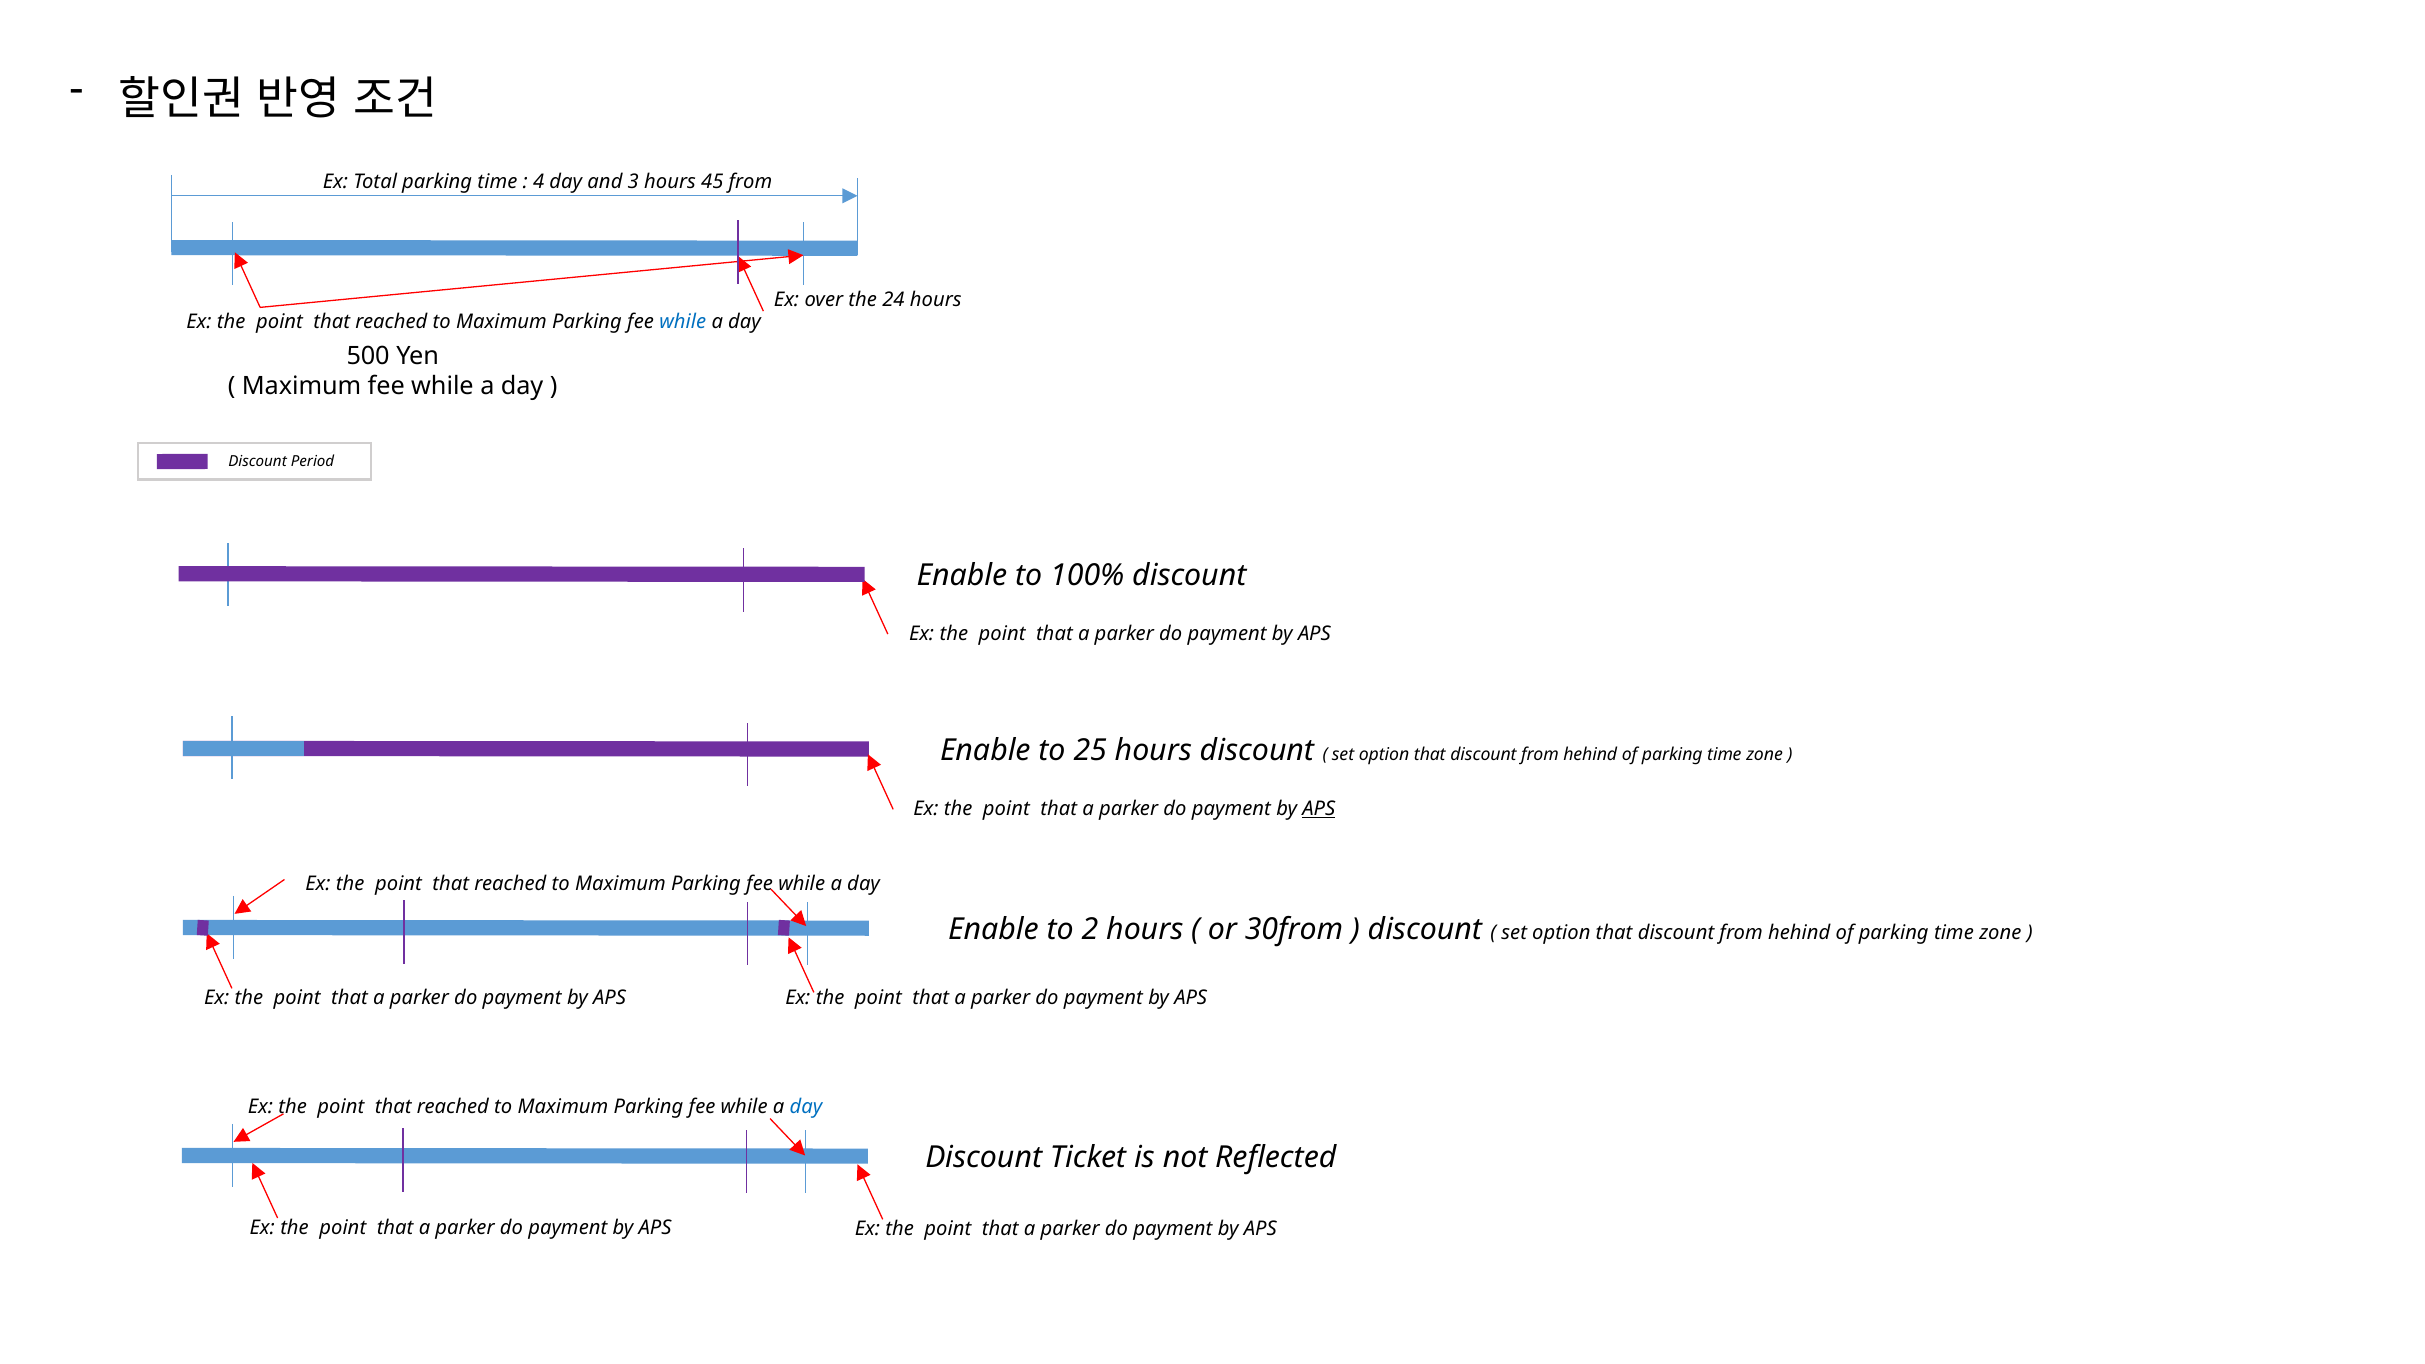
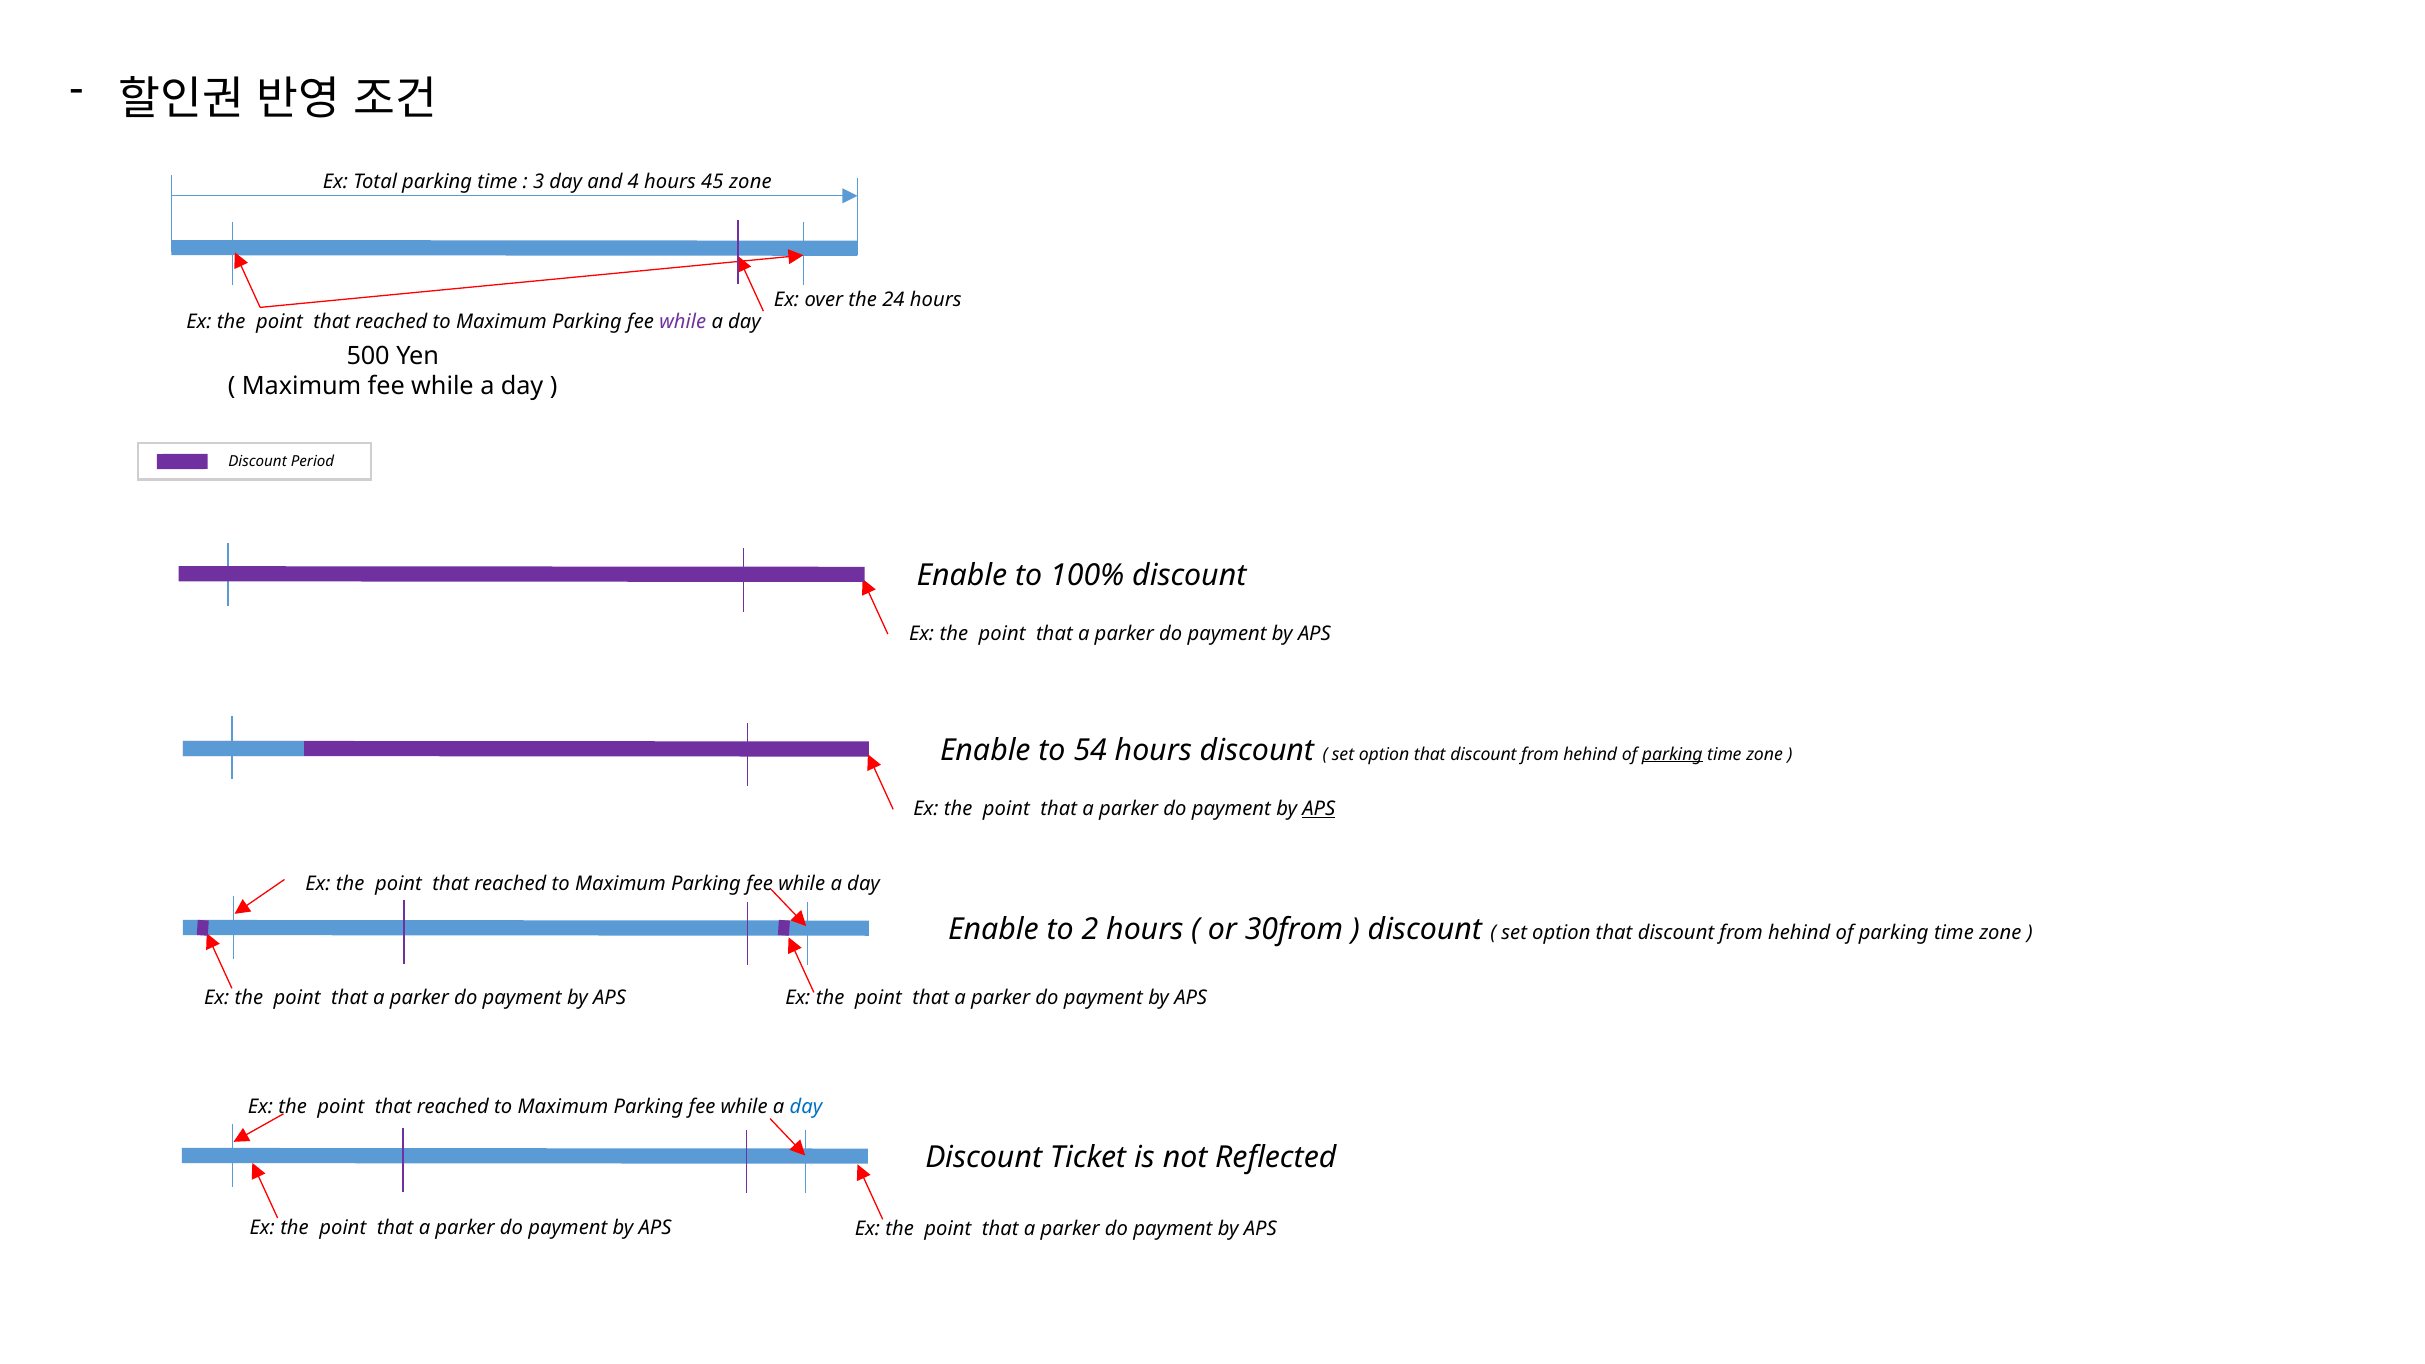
4: 4 -> 3
3: 3 -> 4
45 from: from -> zone
while at (683, 322) colour: blue -> purple
25: 25 -> 54
parking at (1672, 754) underline: none -> present
